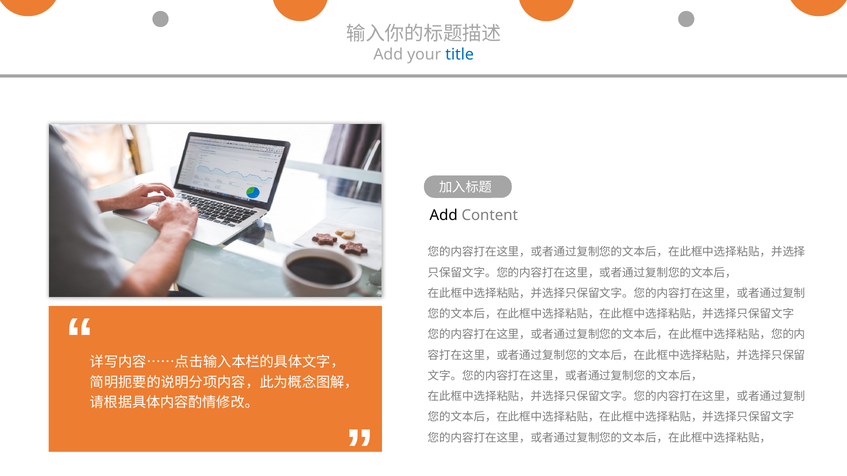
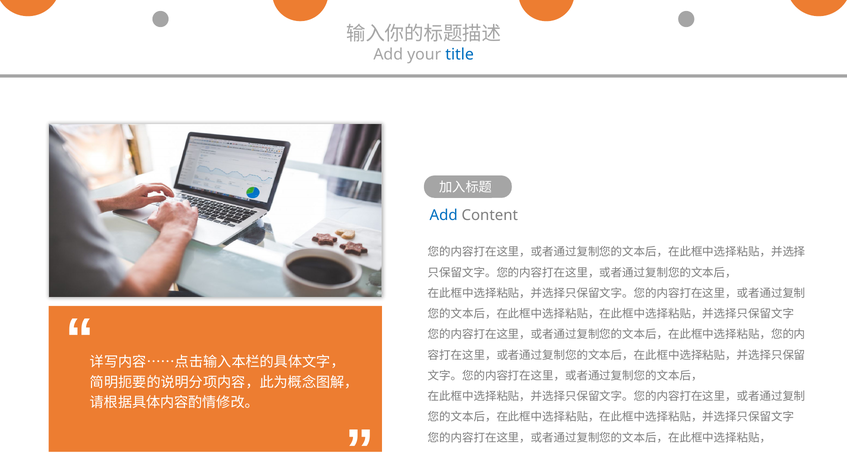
Add at (444, 216) colour: black -> blue
